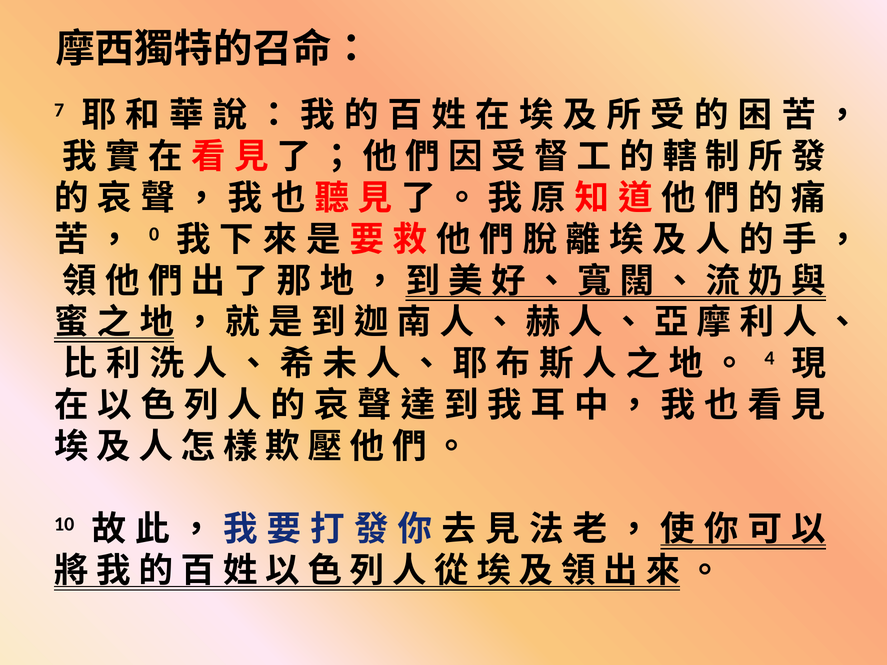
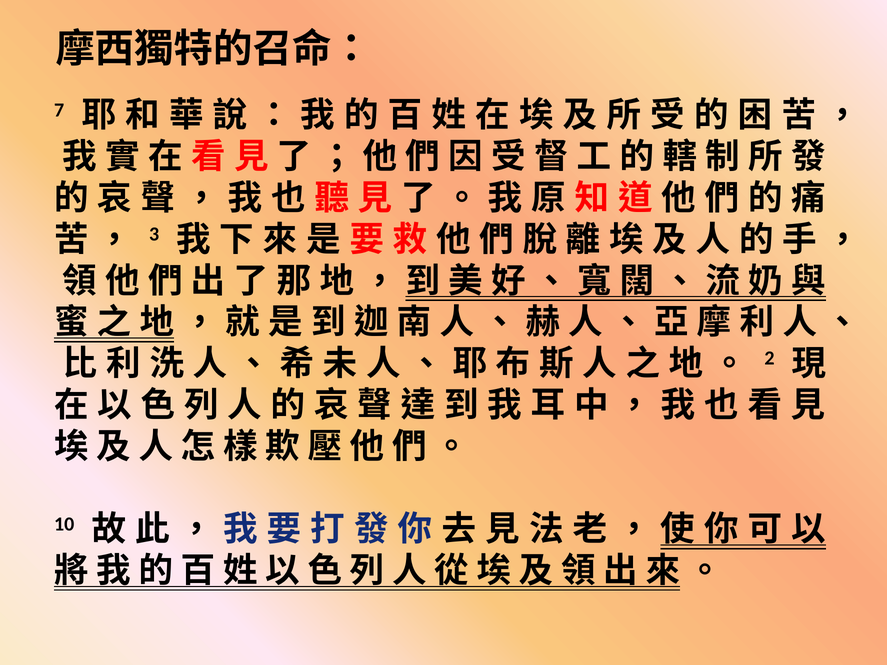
0: 0 -> 3
4: 4 -> 2
